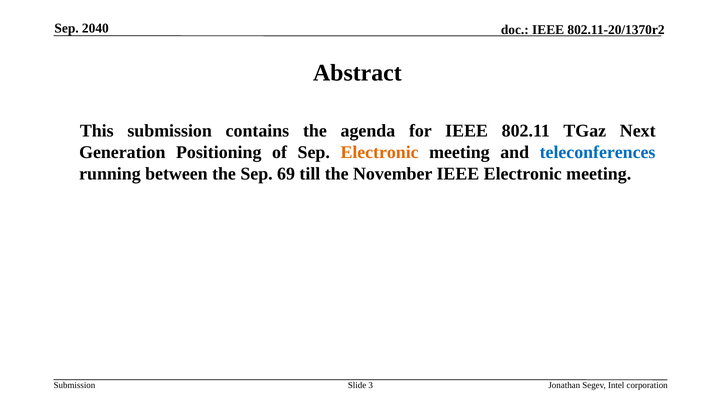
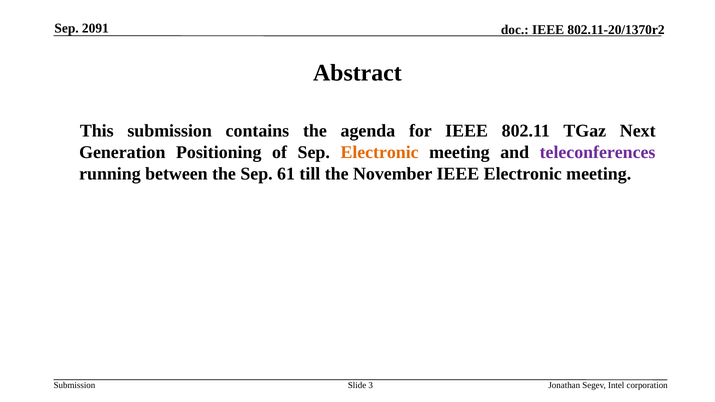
2040: 2040 -> 2091
teleconferences colour: blue -> purple
69: 69 -> 61
